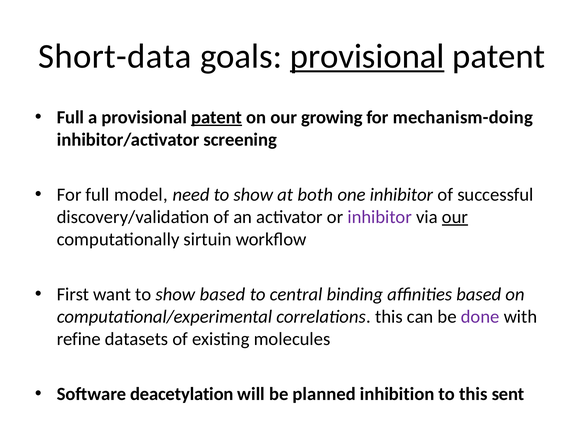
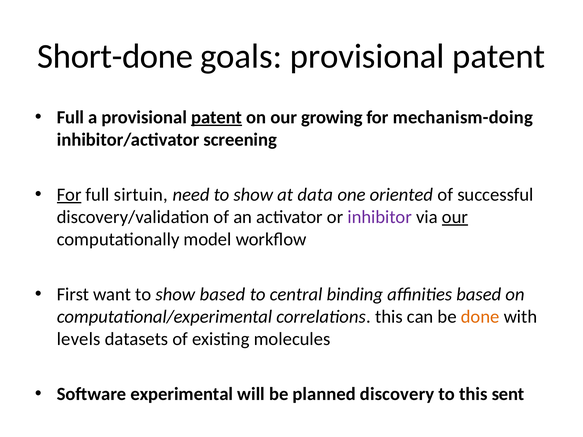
Short-data: Short-data -> Short-done
provisional at (367, 56) underline: present -> none
For at (69, 195) underline: none -> present
model: model -> sirtuin
both: both -> data
one inhibitor: inhibitor -> oriented
sirtuin: sirtuin -> model
done colour: purple -> orange
refine: refine -> levels
deacetylation: deacetylation -> experimental
inhibition: inhibition -> discovery
